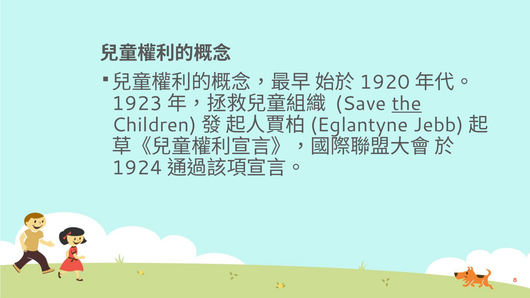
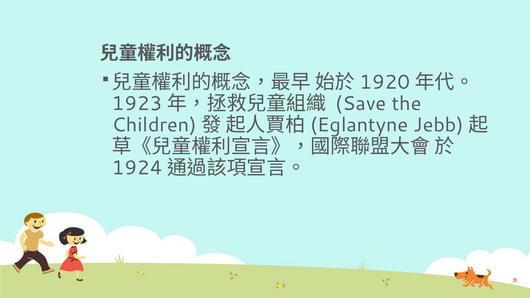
the underline: present -> none
